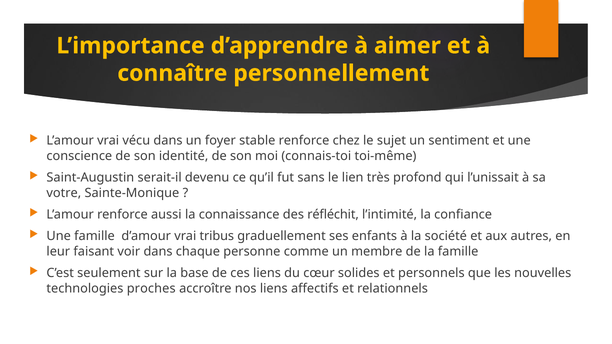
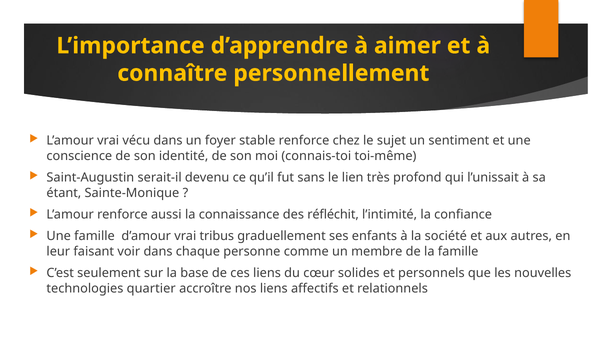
votre: votre -> étant
proches: proches -> quartier
